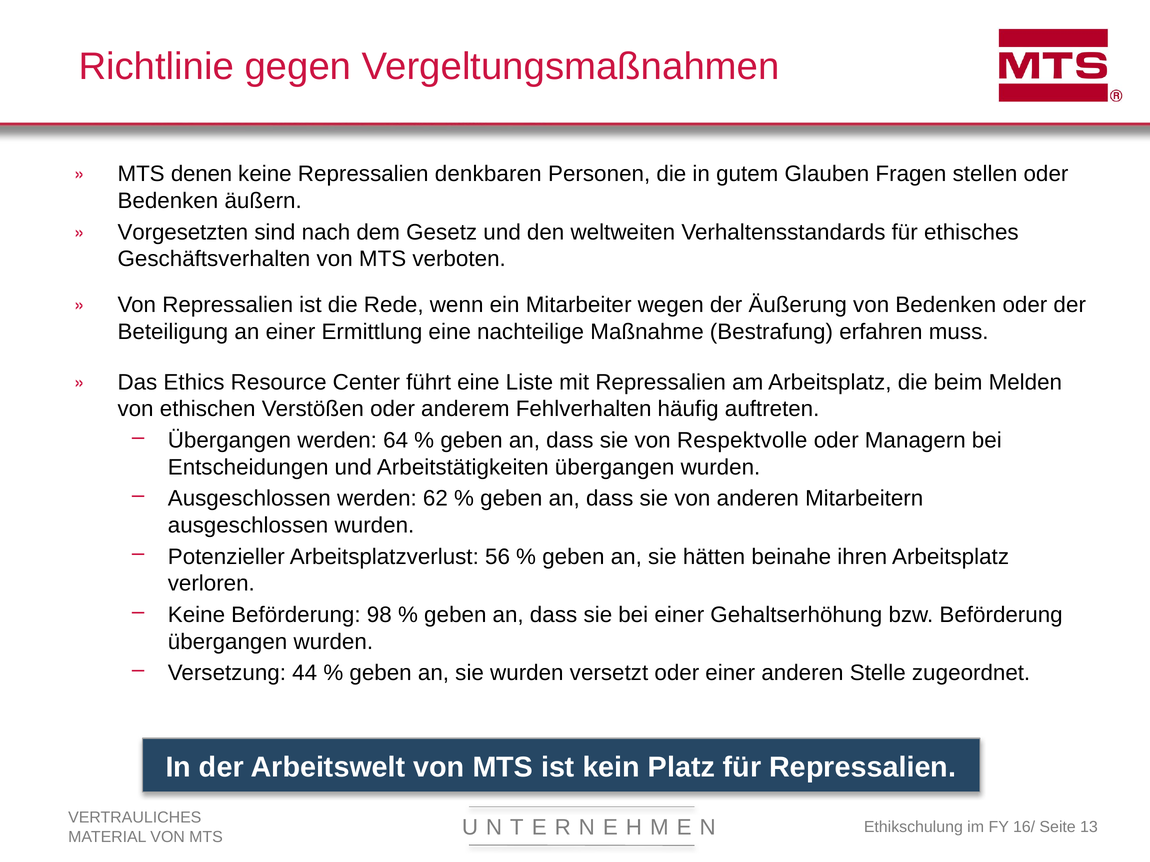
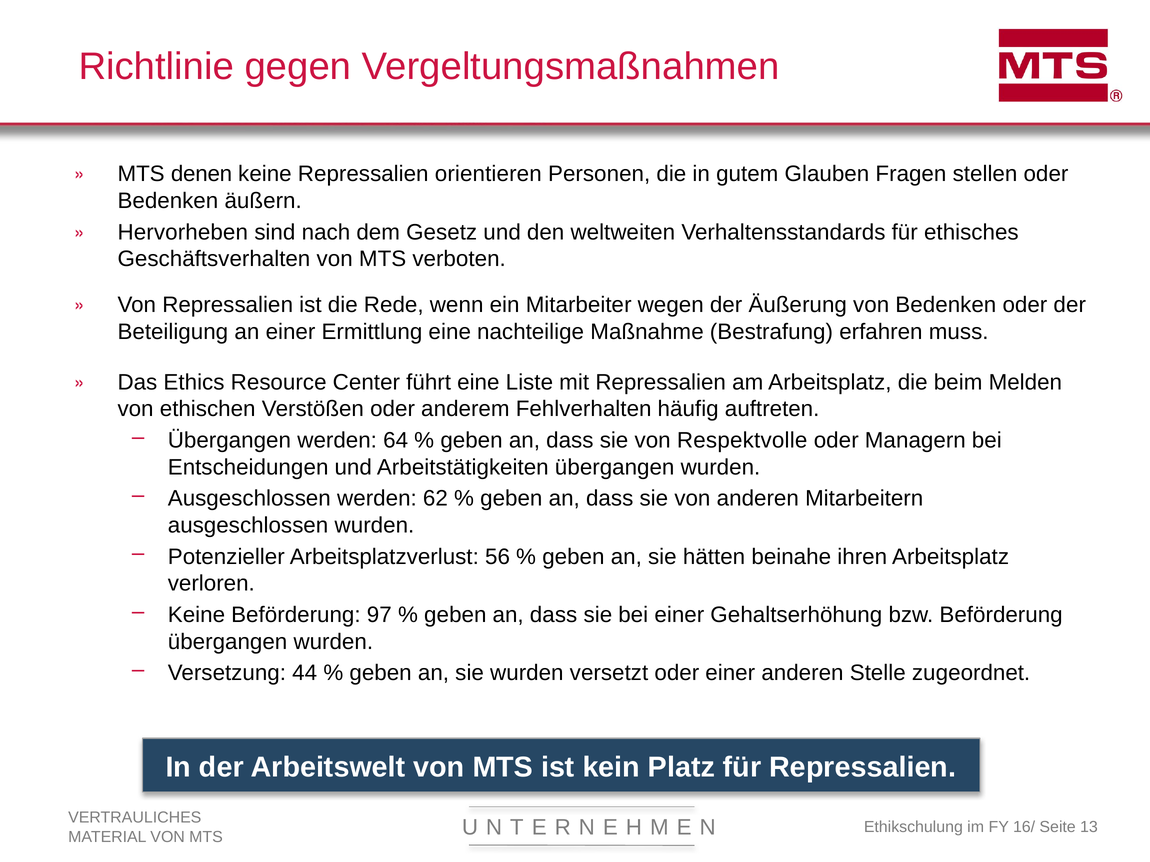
denkbaren: denkbaren -> orientieren
Vorgesetzten: Vorgesetzten -> Hervorheben
98: 98 -> 97
